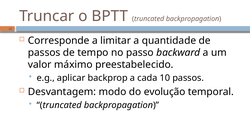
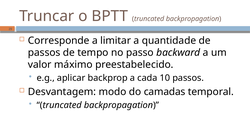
evolução: evolução -> camadas
